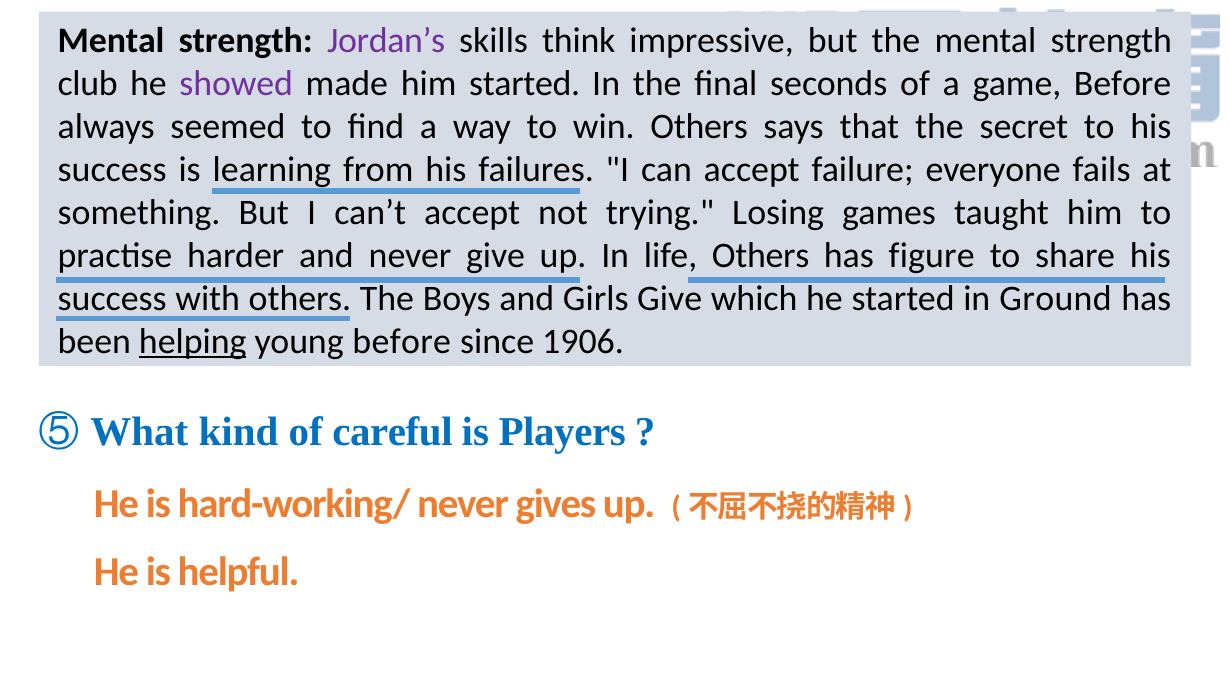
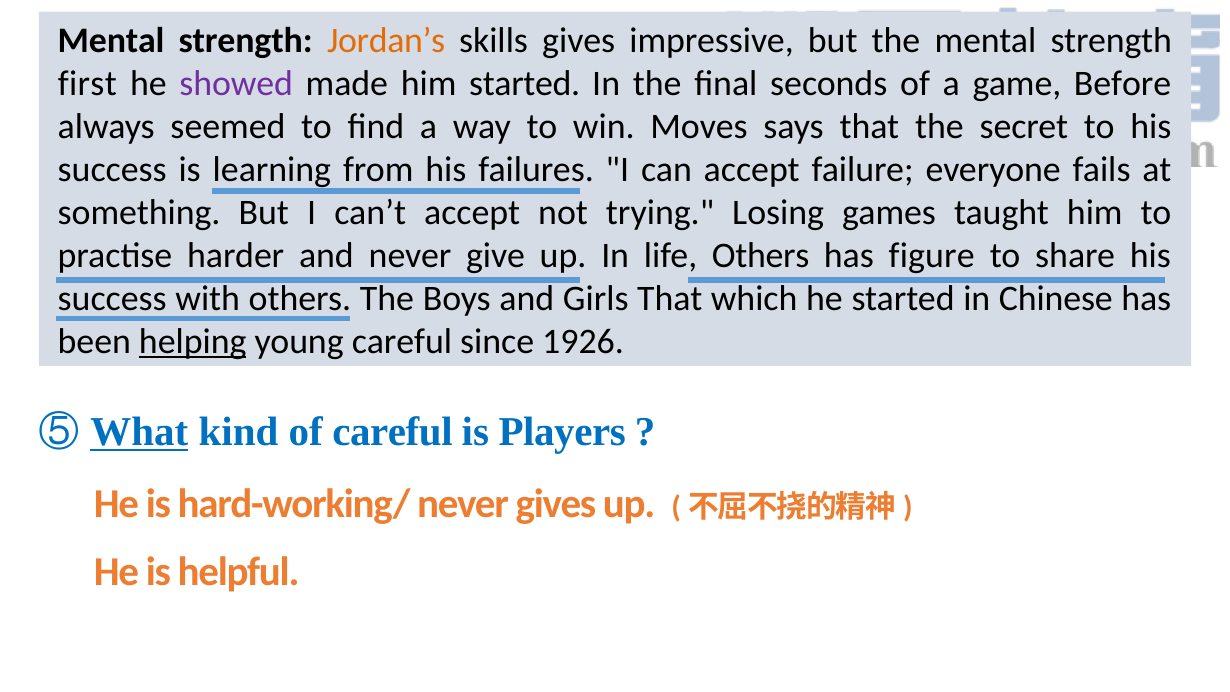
Jordan’s colour: purple -> orange
skills think: think -> gives
club: club -> first
win Others: Others -> Moves
Girls Give: Give -> That
Ground: Ground -> Chinese
young before: before -> careful
1906: 1906 -> 1926
What underline: none -> present
